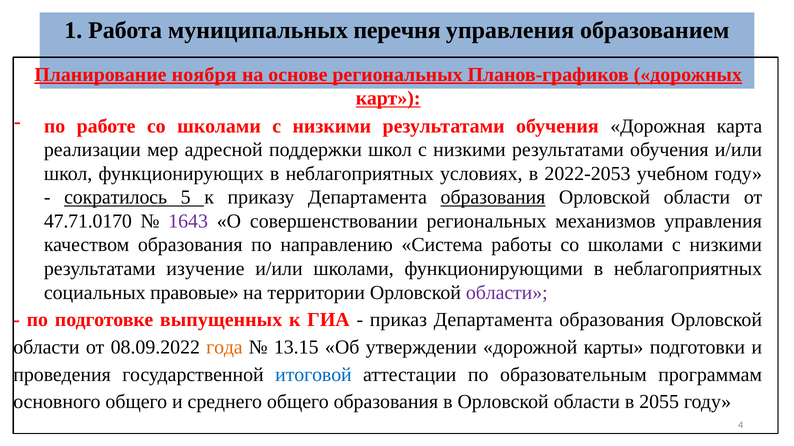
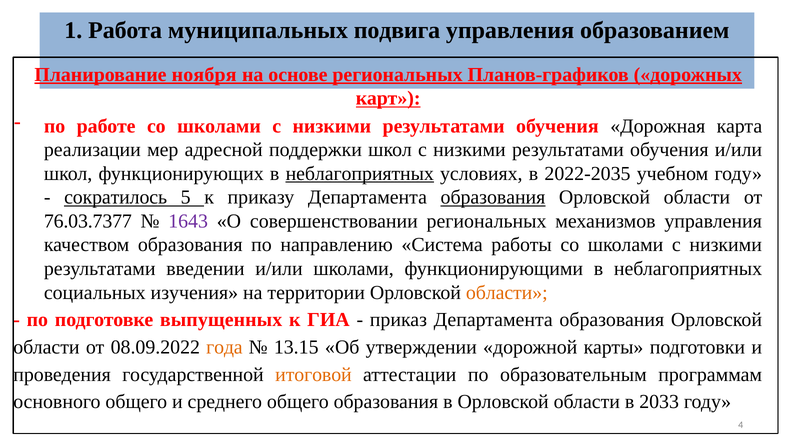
перечня: перечня -> подвига
неблагоприятных at (360, 174) underline: none -> present
2022-2053: 2022-2053 -> 2022-2035
47.71.0170: 47.71.0170 -> 76.03.7377
изучение: изучение -> введении
правовые: правовые -> изучения
области at (507, 293) colour: purple -> orange
итоговой colour: blue -> orange
2055: 2055 -> 2033
